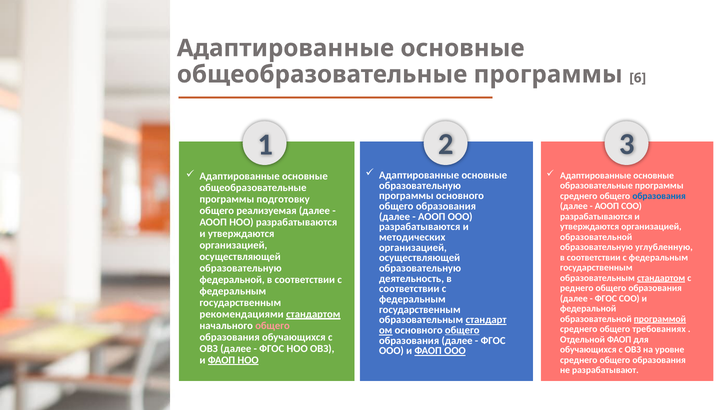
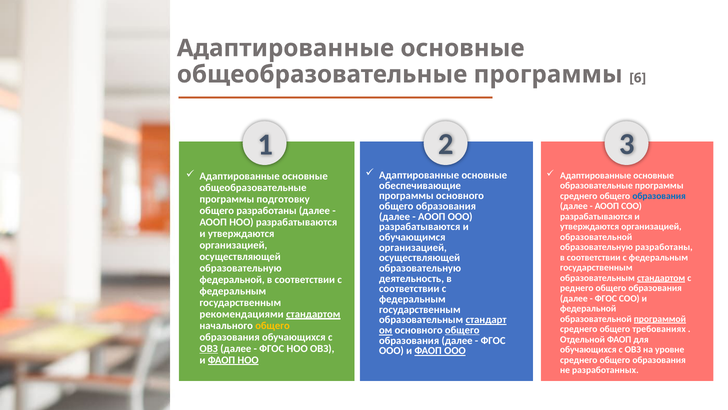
образовательную at (420, 185): образовательную -> обеспечивающие
общего реализуемая: реализуемая -> разработаны
методических: методических -> обучающимся
образовательную углубленную: углубленную -> разработаны
общего at (272, 325) colour: pink -> yellow
ОВЗ at (209, 348) underline: none -> present
разрабатывают: разрабатывают -> разработанных
